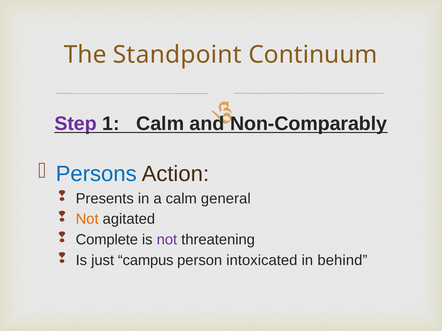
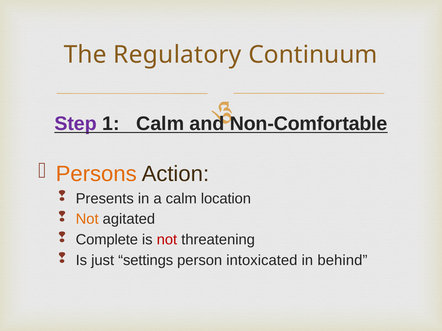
Standpoint: Standpoint -> Regulatory
Non-Comparably: Non-Comparably -> Non-Comfortable
Persons colour: blue -> orange
general: general -> location
not at (167, 240) colour: purple -> red
campus: campus -> settings
